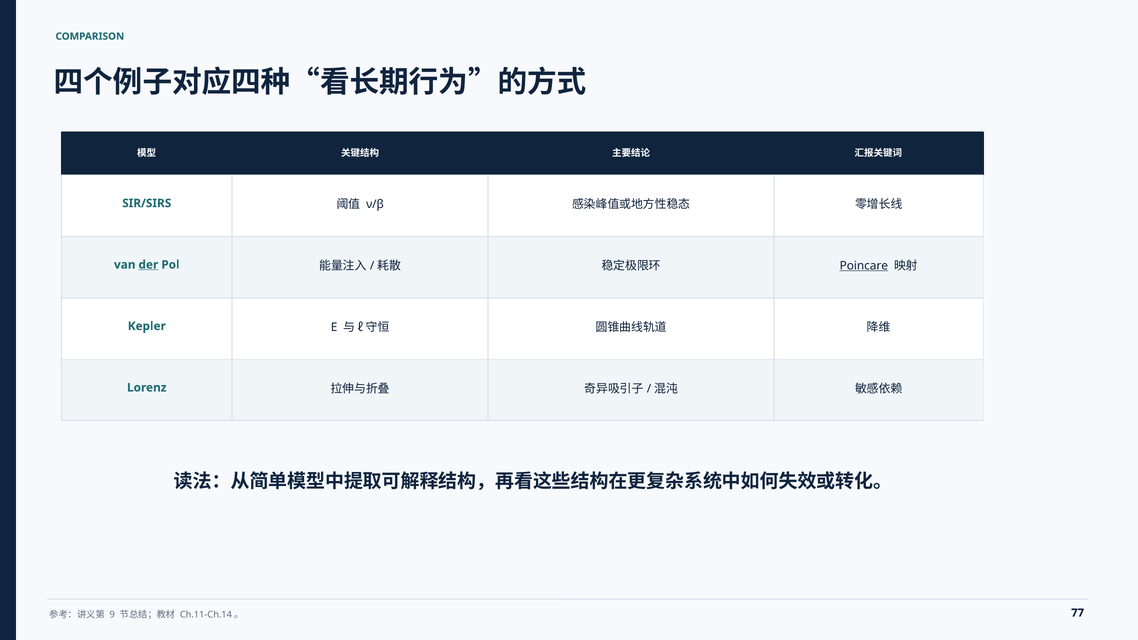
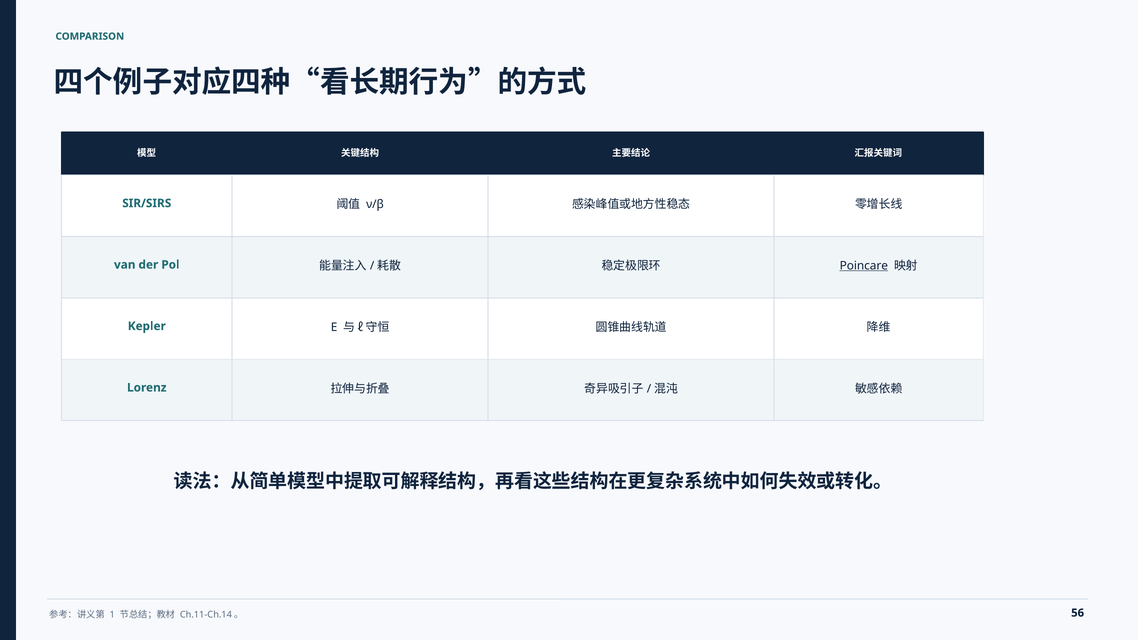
der underline: present -> none
9: 9 -> 1
77: 77 -> 56
